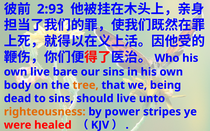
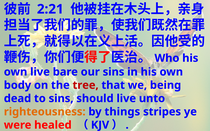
2:93: 2:93 -> 2:21
tree colour: orange -> red
power: power -> things
